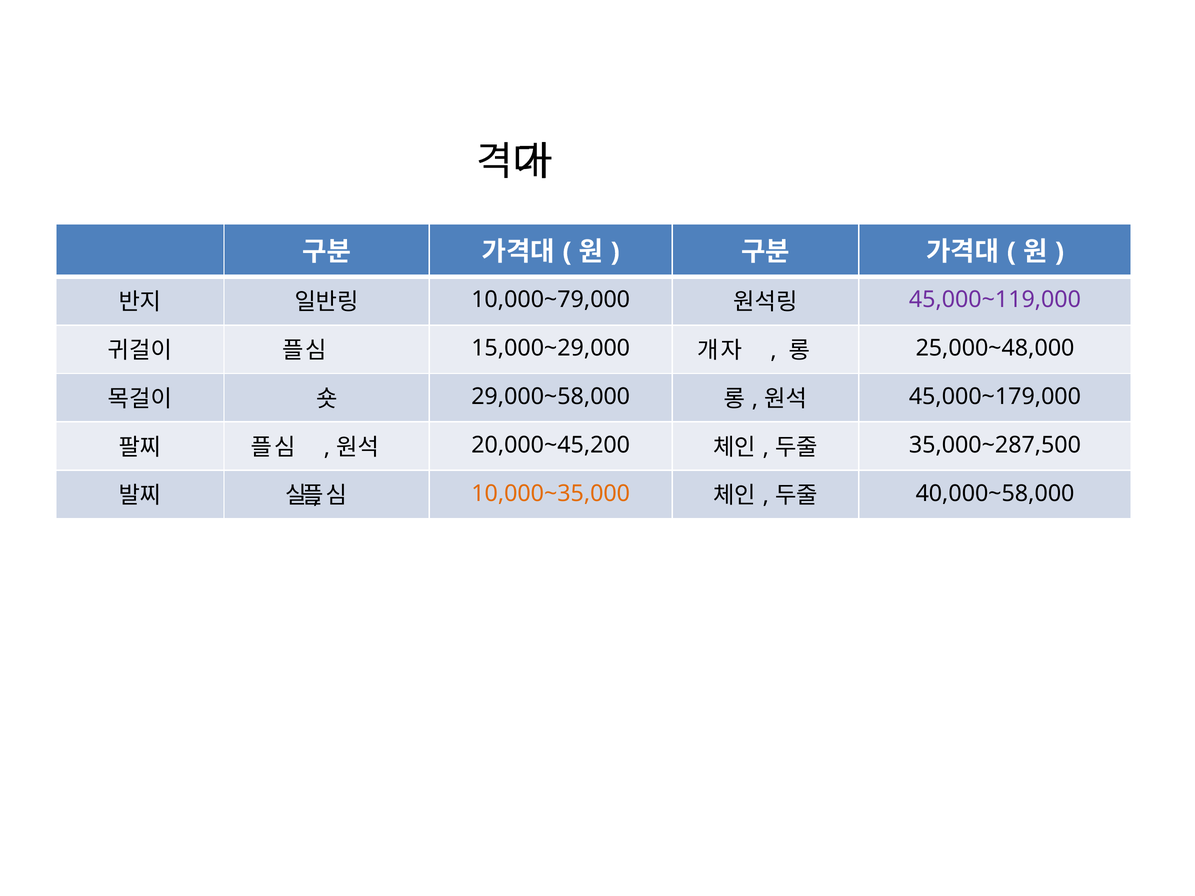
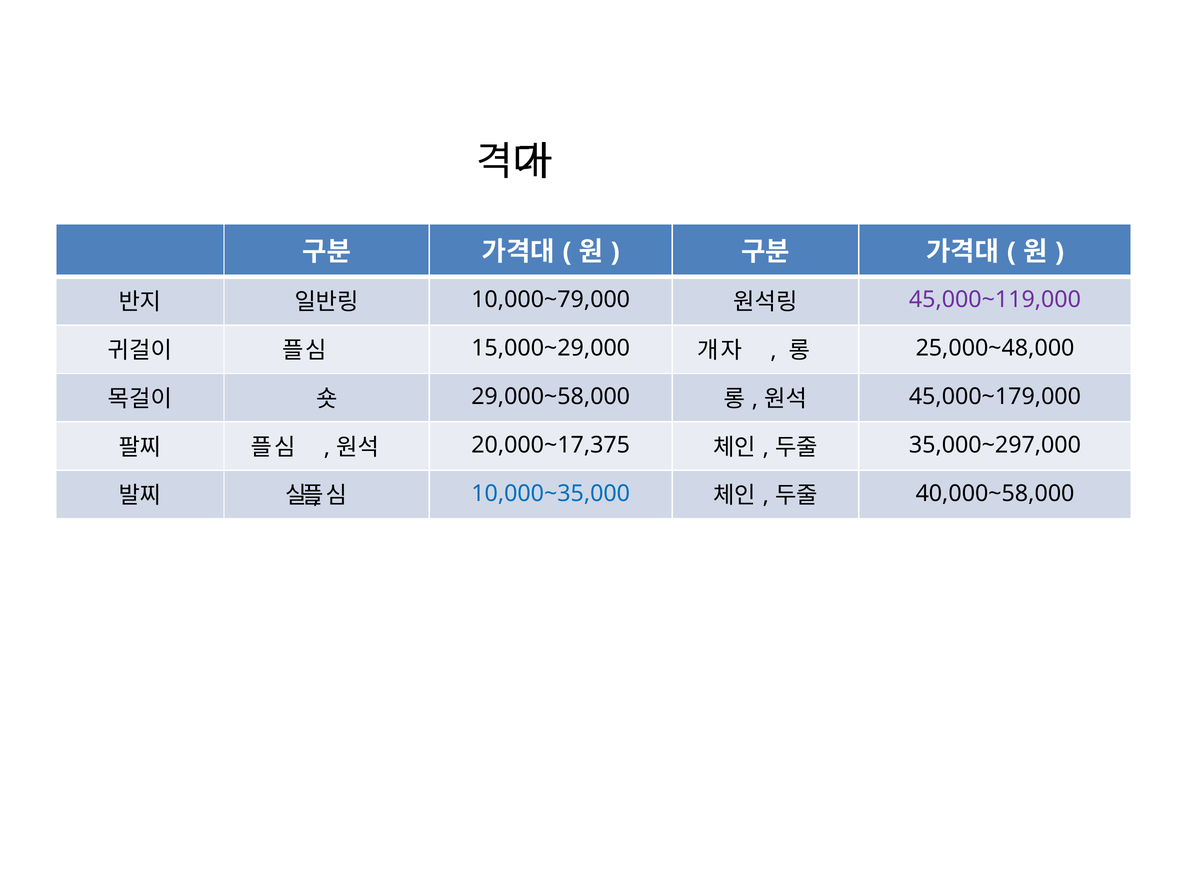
20,000~45,200: 20,000~45,200 -> 20,000~17,375
35,000~287,500: 35,000~287,500 -> 35,000~297,000
10,000~35,000 colour: orange -> blue
